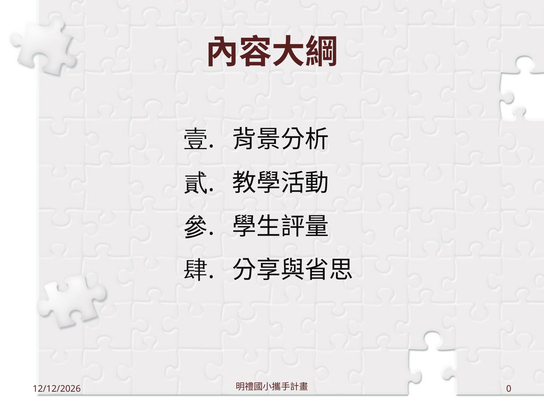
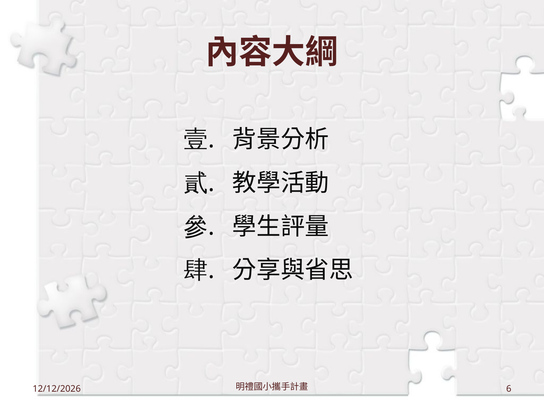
0: 0 -> 6
